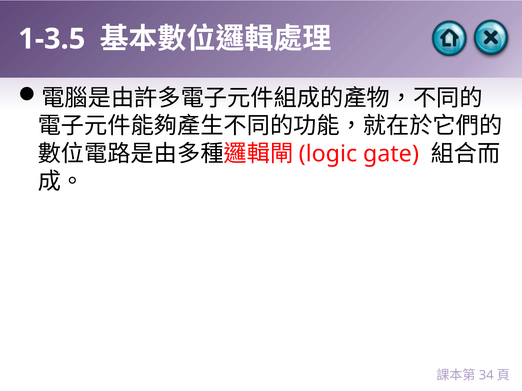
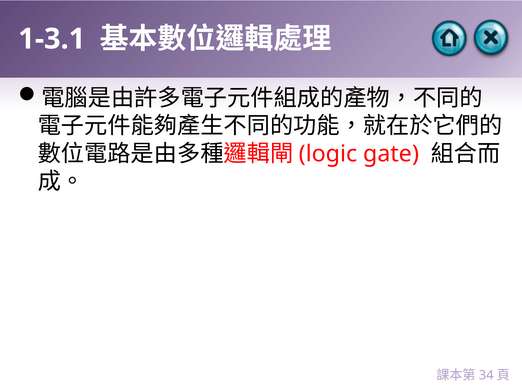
1-3.5: 1-3.5 -> 1-3.1
